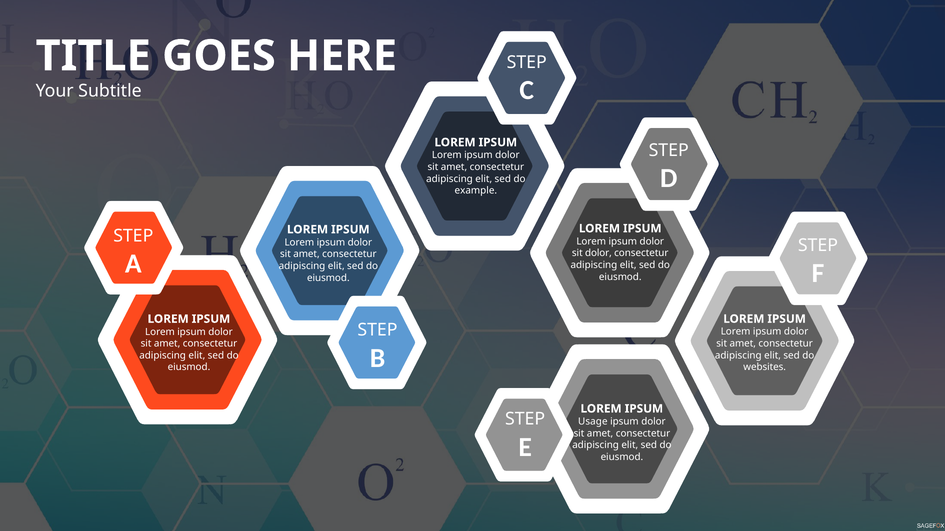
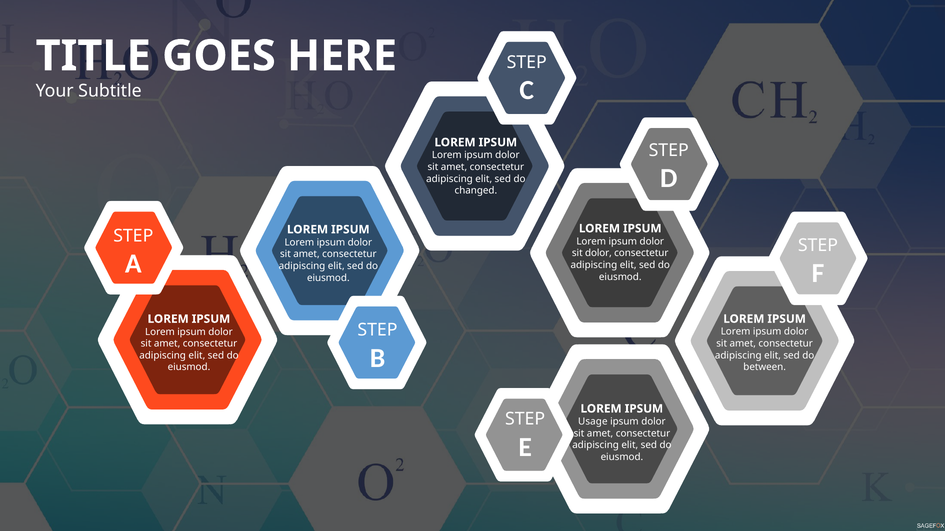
example: example -> changed
websites: websites -> between
